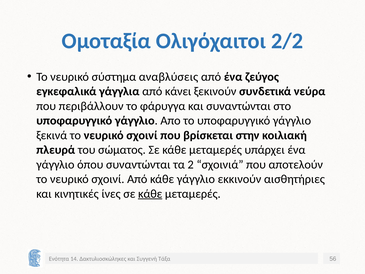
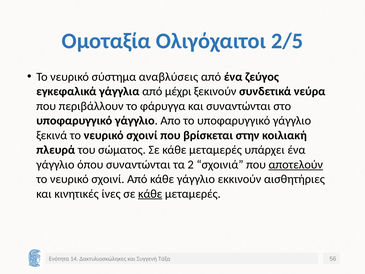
2/2: 2/2 -> 2/5
κάνει: κάνει -> μέχρι
αποτελούν underline: none -> present
